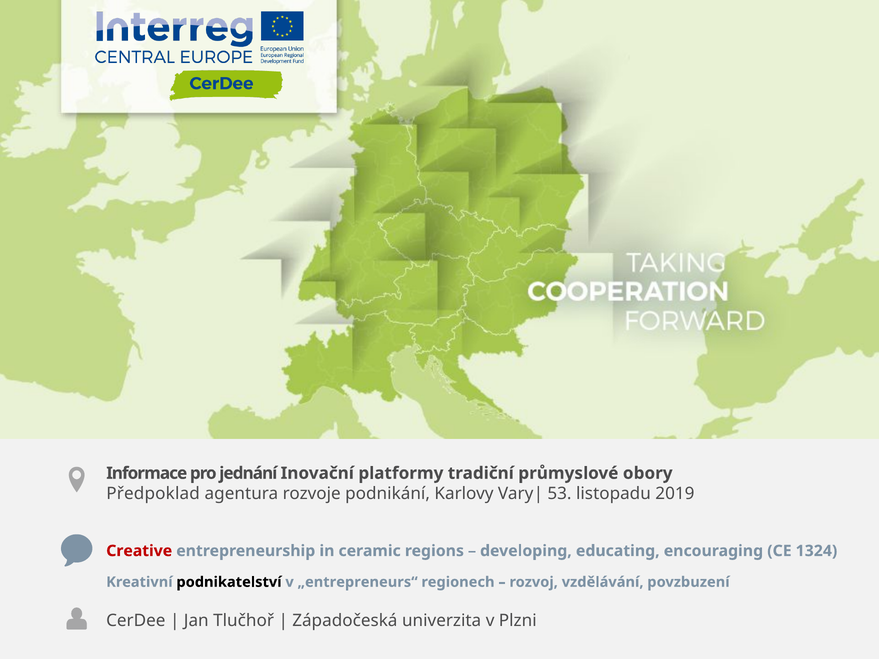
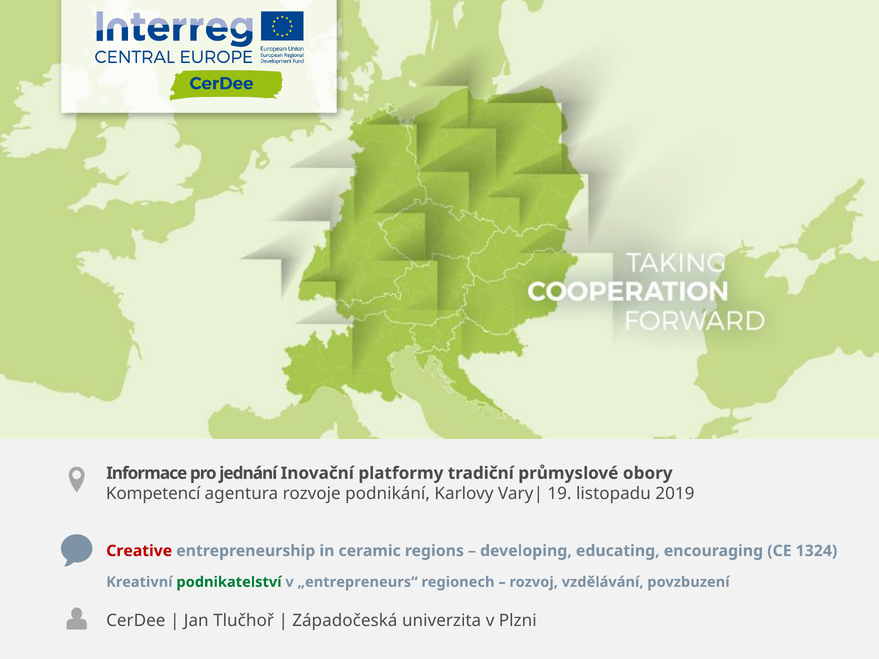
Předpoklad: Předpoklad -> Kompetencí
53: 53 -> 19
podnikatelství colour: black -> green
